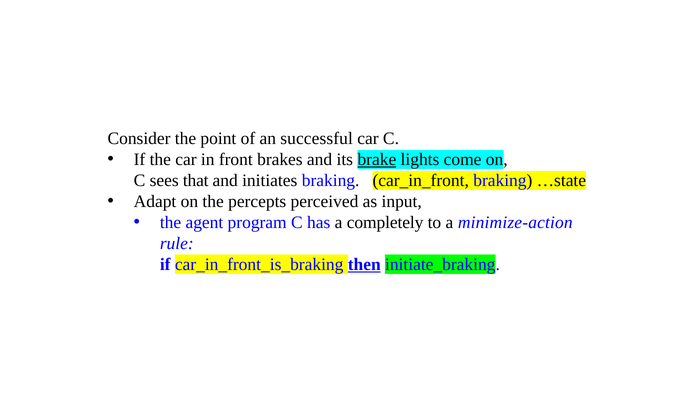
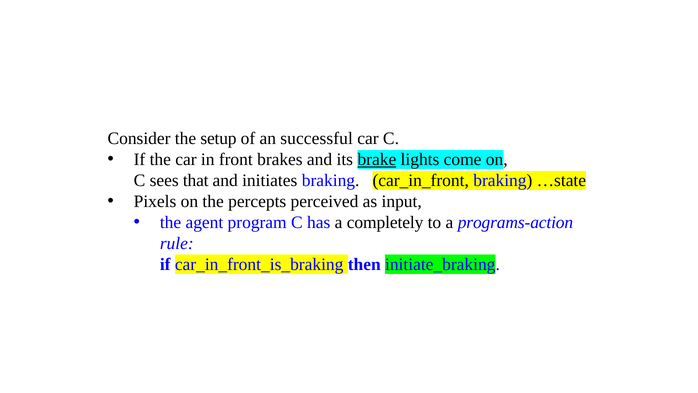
point: point -> setup
Adapt: Adapt -> Pixels
minimize-action: minimize-action -> programs-action
then underline: present -> none
